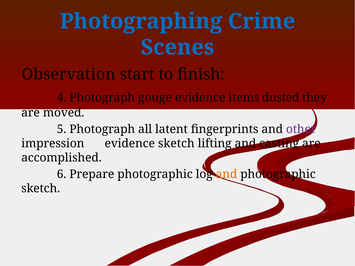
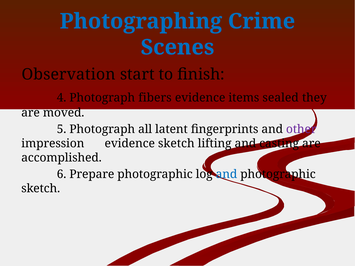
gouge: gouge -> fibers
dusted: dusted -> sealed
and at (226, 174) colour: orange -> blue
